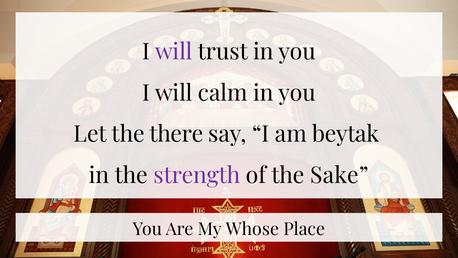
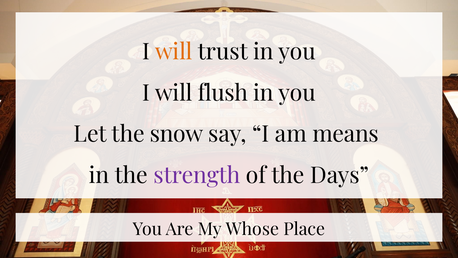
will at (174, 52) colour: purple -> orange
calm: calm -> flush
there: there -> snow
beytak: beytak -> means
Sake: Sake -> Days
